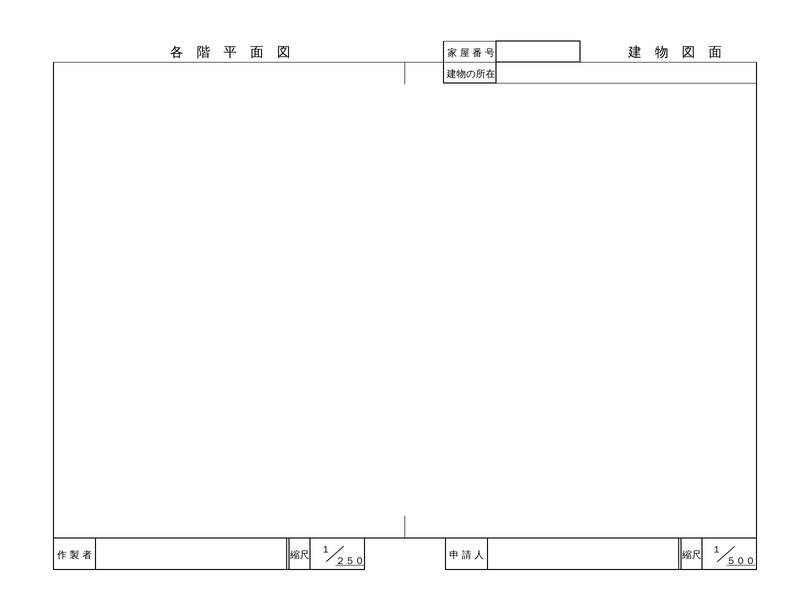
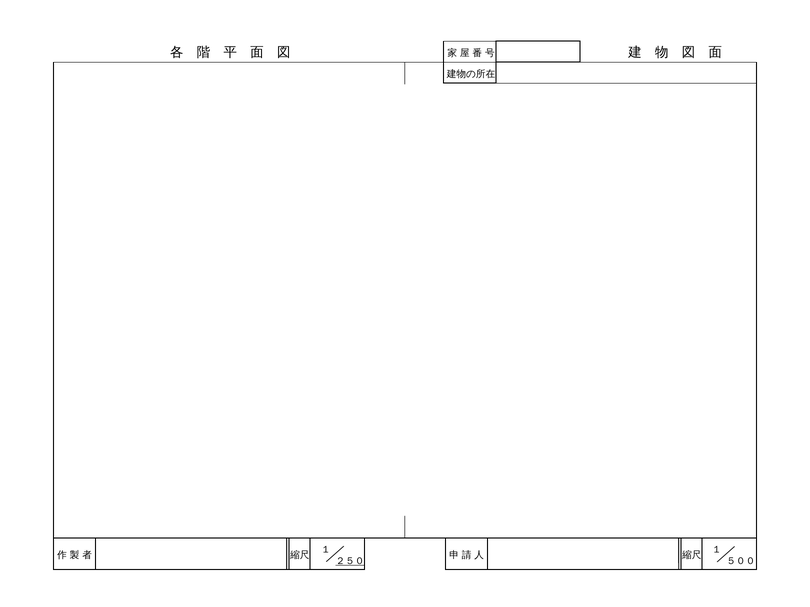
５００ underline: present -> none
